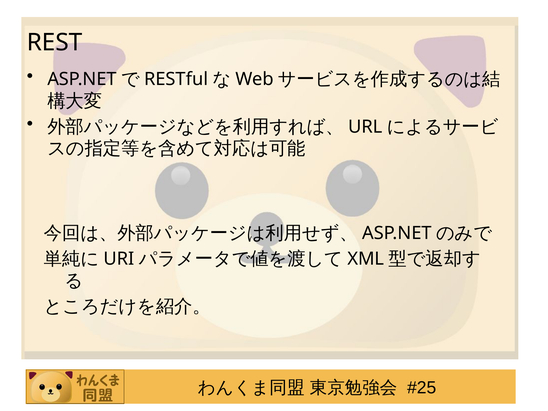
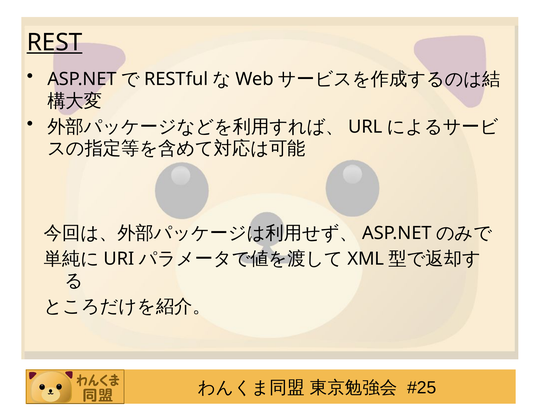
REST underline: none -> present
